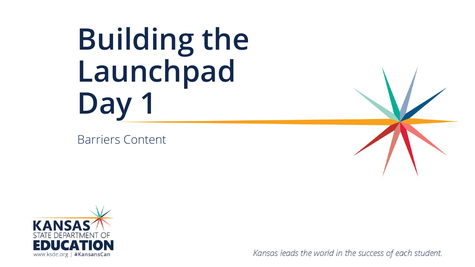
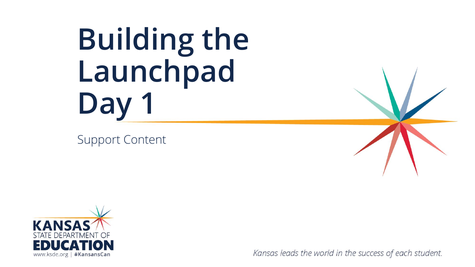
Barriers: Barriers -> Support
